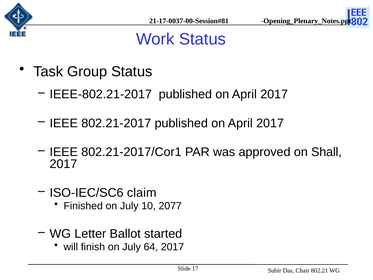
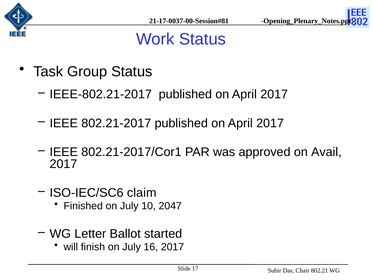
Shall: Shall -> Avail
2077: 2077 -> 2047
64: 64 -> 16
